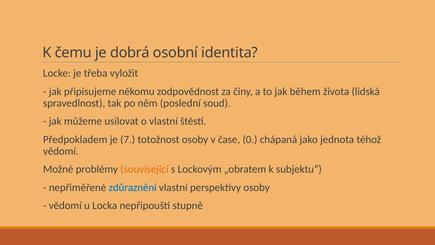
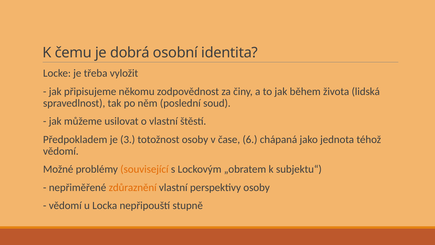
7: 7 -> 3
0: 0 -> 6
zdůraznění colour: blue -> orange
